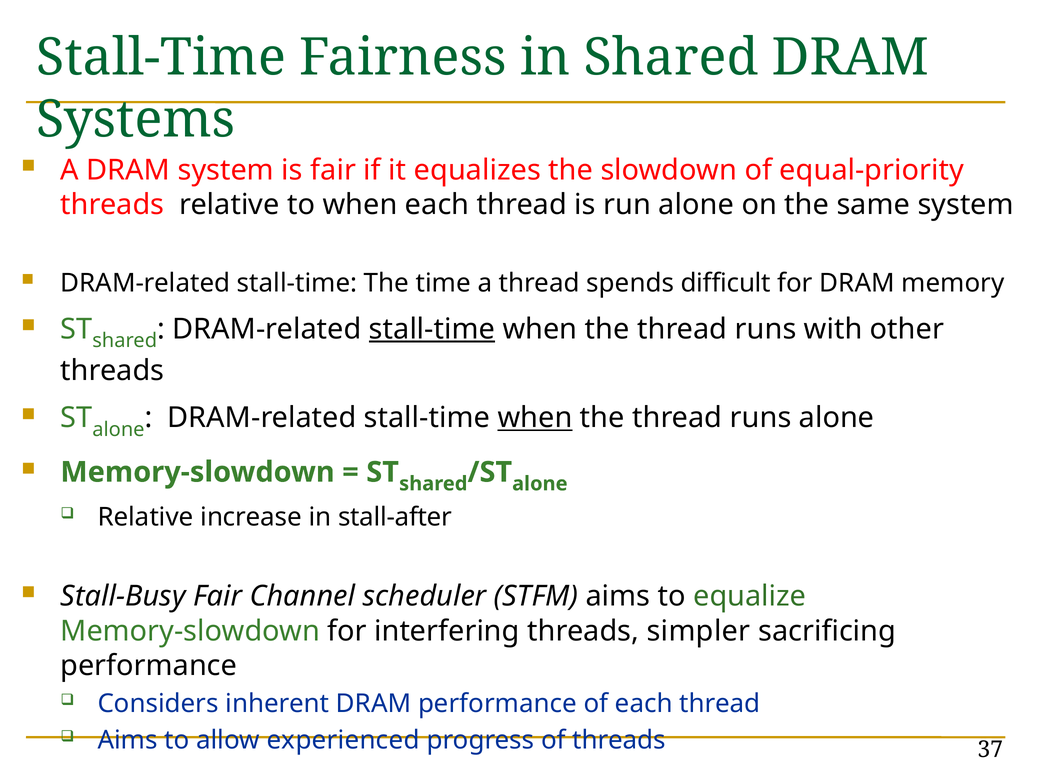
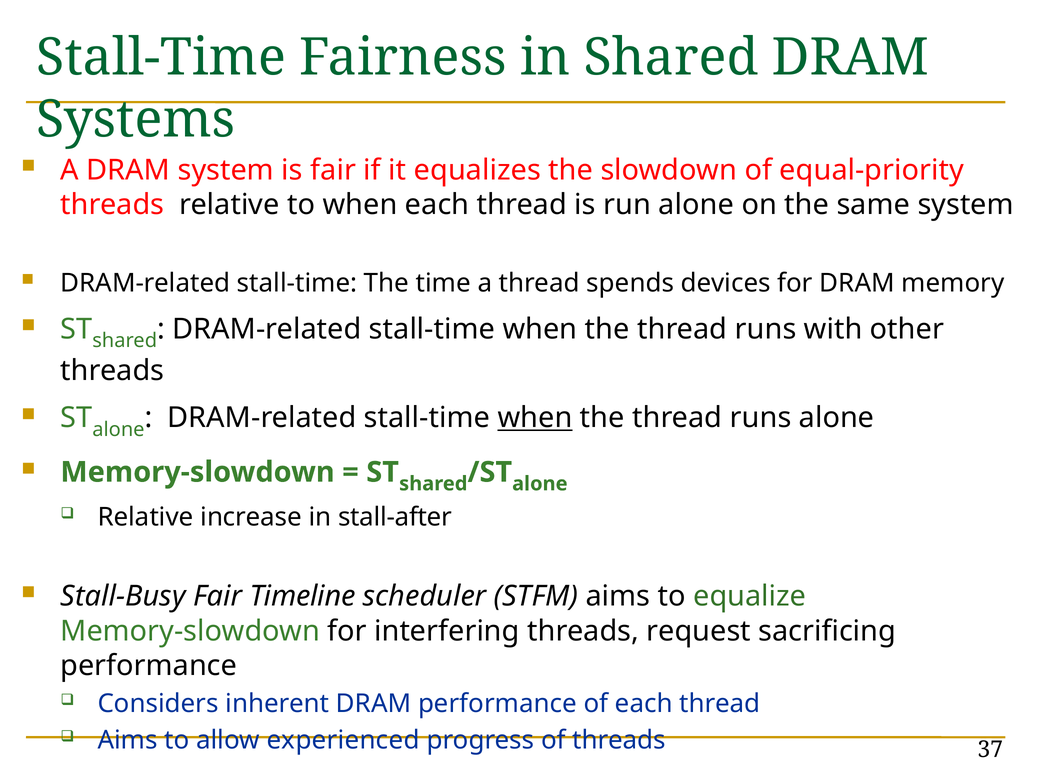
difficult: difficult -> devices
stall-time at (432, 329) underline: present -> none
Channel: Channel -> Timeline
simpler: simpler -> request
